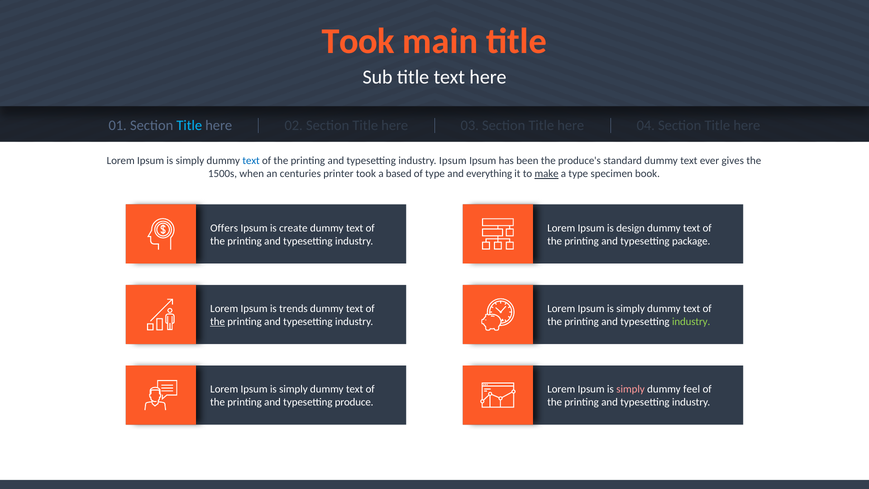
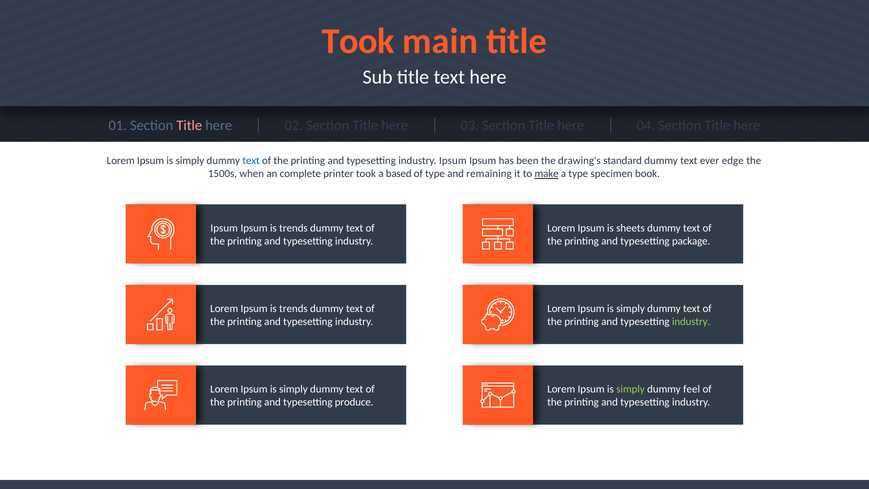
Title at (189, 126) colour: light blue -> pink
produce's: produce's -> drawing's
gives: gives -> edge
centuries: centuries -> complete
everything: everything -> remaining
Offers at (224, 228): Offers -> Ipsum
create at (293, 228): create -> trends
design: design -> sheets
the at (218, 322) underline: present -> none
simply at (631, 389) colour: pink -> light green
